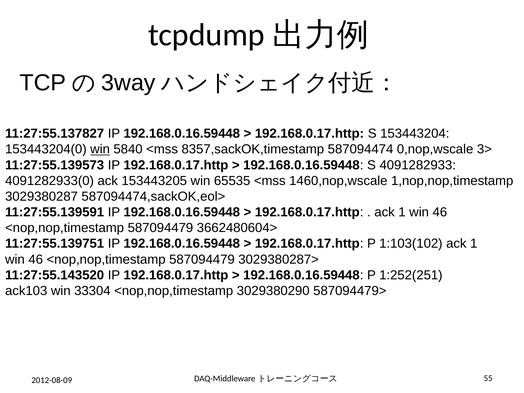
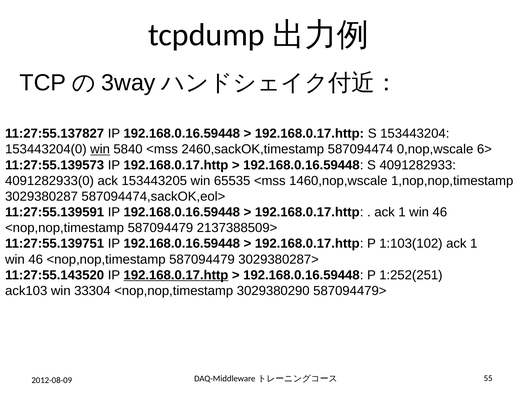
8357,sackOK,timestamp: 8357,sackOK,timestamp -> 2460,sackOK,timestamp
3>: 3> -> 6>
3662480604>: 3662480604> -> 2137388509>
192.168.0.17.http at (176, 275) underline: none -> present
